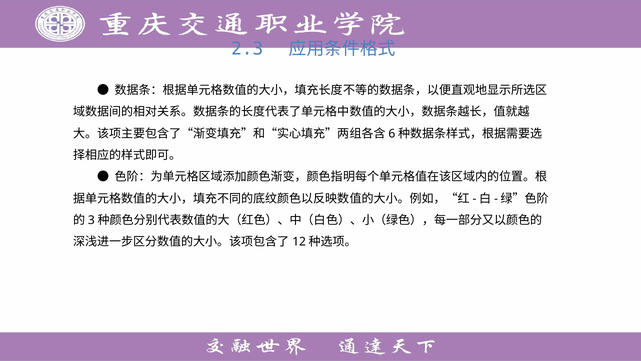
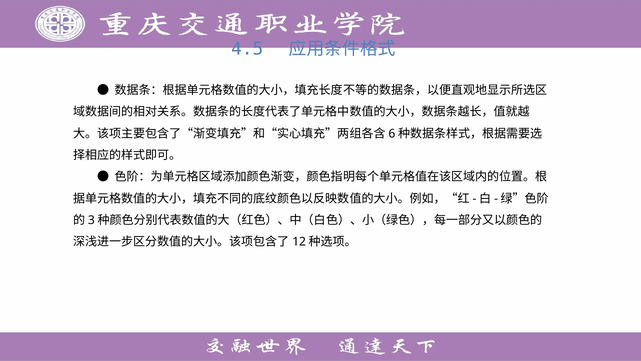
2.3: 2.3 -> 4.5
